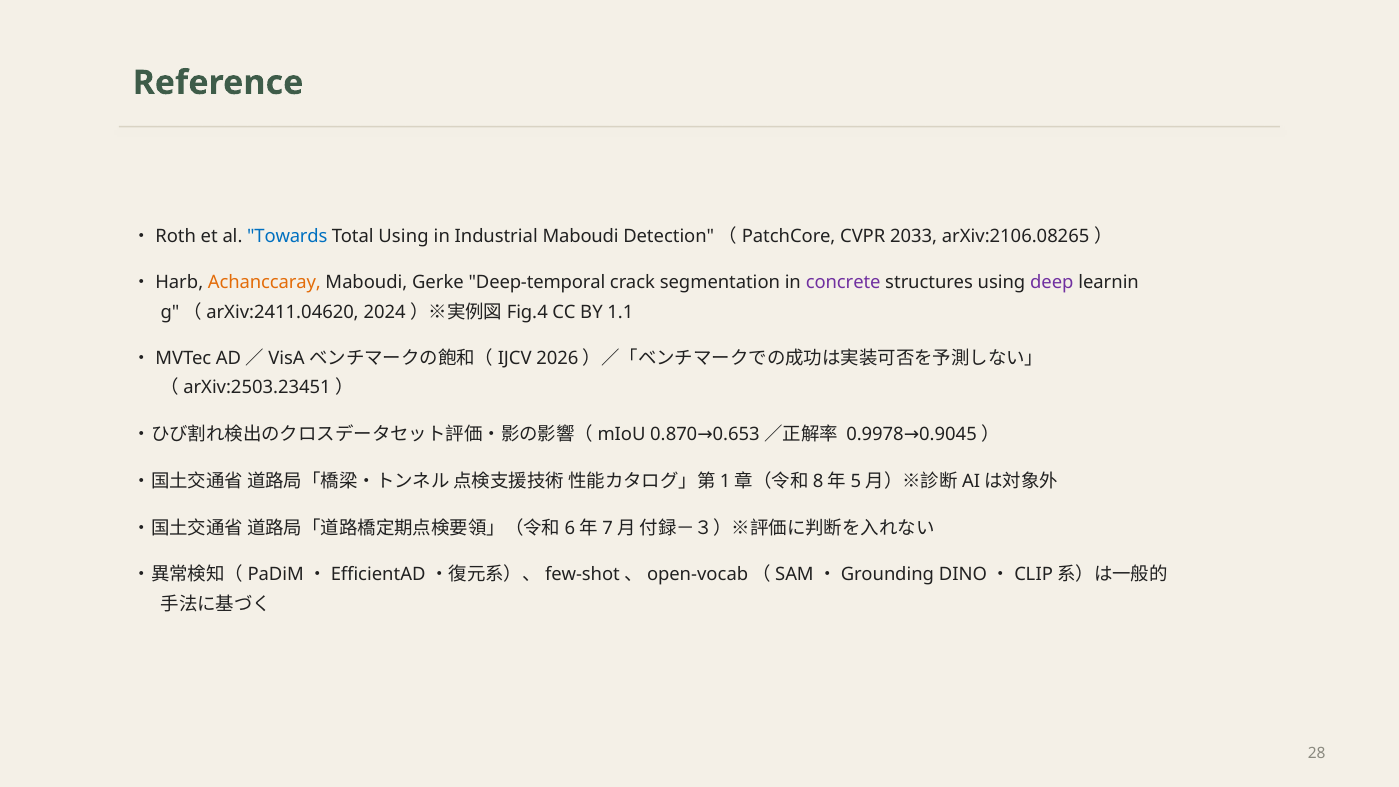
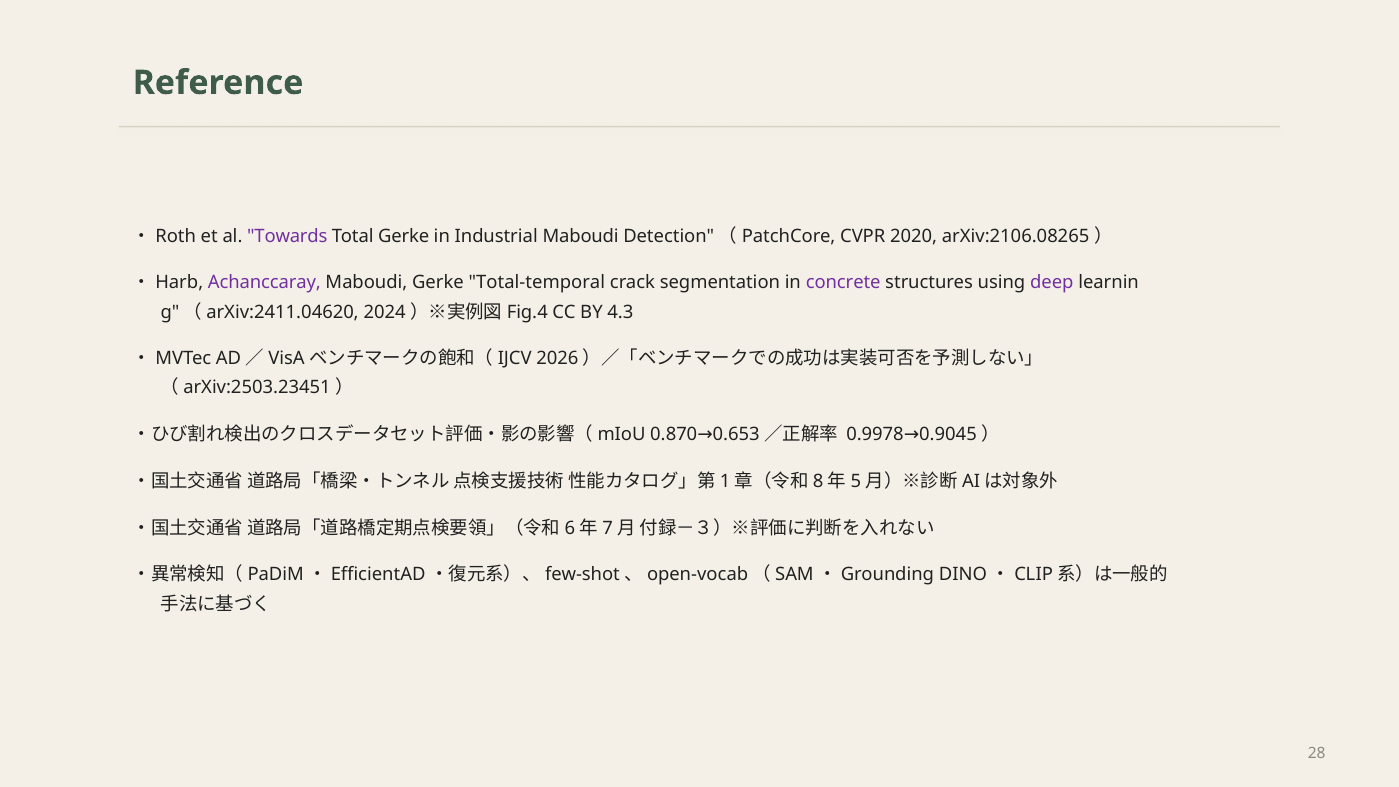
Towards colour: blue -> purple
Total Using: Using -> Gerke
2033: 2033 -> 2020
Achanccaray colour: orange -> purple
Deep-temporal: Deep-temporal -> Total-temporal
1.1: 1.1 -> 4.3
